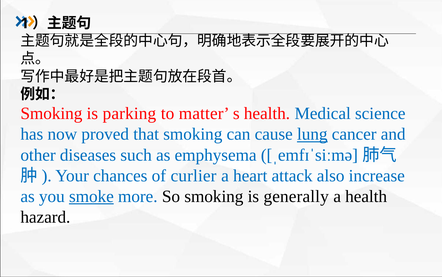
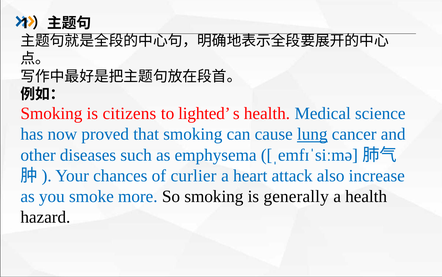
parking: parking -> citizens
matter: matter -> lighted
smoke underline: present -> none
